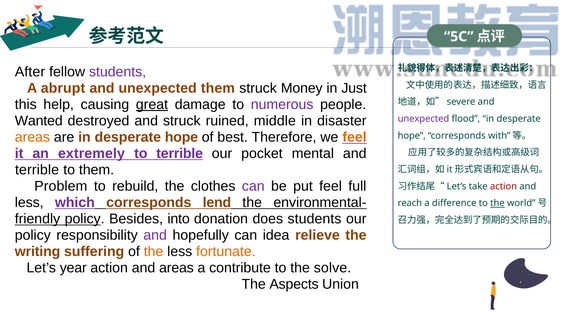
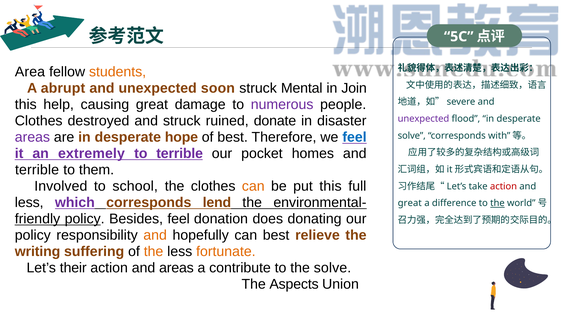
After: After -> Area
students at (118, 72) colour: purple -> orange
unexpected them: them -> soon
Money: Money -> Mental
Just: Just -> Join
great at (152, 104) underline: present -> none
Wanted at (39, 121): Wanted -> Clothes
middle: middle -> donate
areas at (32, 137) colour: orange -> purple
feel at (354, 137) colour: orange -> blue
hope at (412, 136): hope -> solve
mental: mental -> homes
Problem: Problem -> Involved
rebuild: rebuild -> school
can at (253, 186) colour: purple -> orange
put feel: feel -> this
reach at (410, 203): reach -> great
Besides into: into -> feel
does students: students -> donating
and at (155, 235) colour: purple -> orange
can idea: idea -> best
year: year -> their
